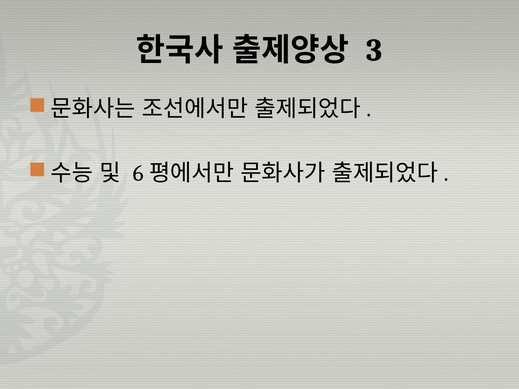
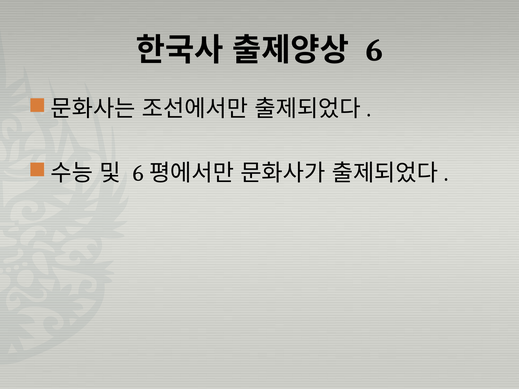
3: 3 -> 6
